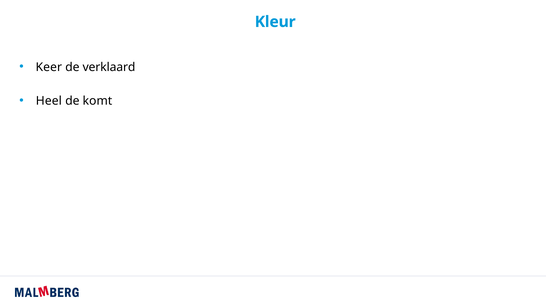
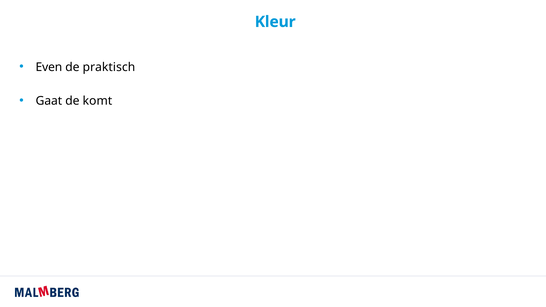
Keer: Keer -> Even
verklaard: verklaard -> praktisch
Heel: Heel -> Gaat
